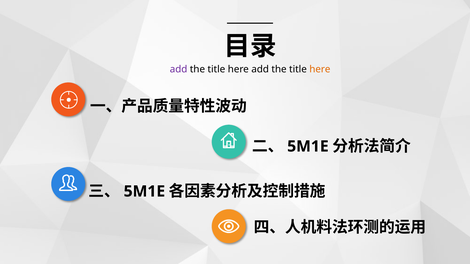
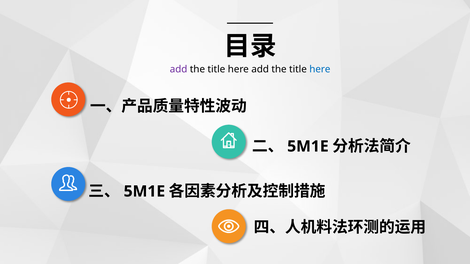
here at (320, 69) colour: orange -> blue
